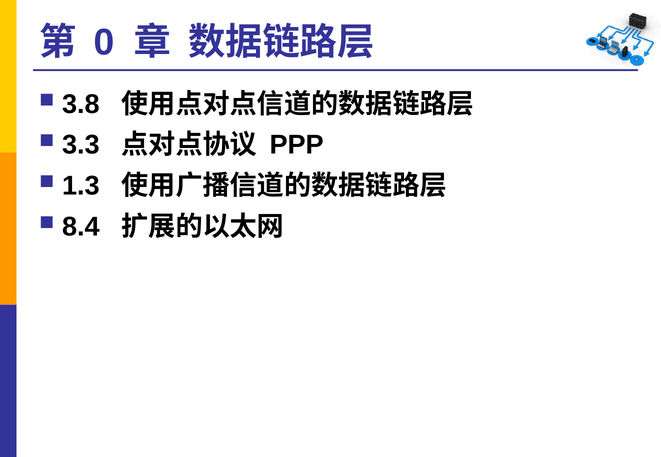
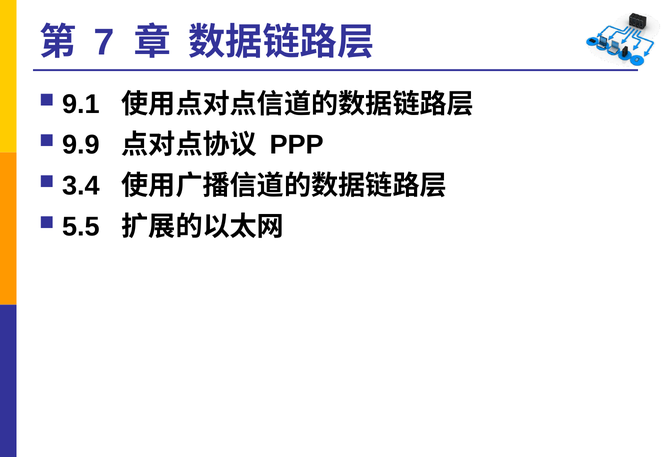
0: 0 -> 7
3.8: 3.8 -> 9.1
3.3: 3.3 -> 9.9
1.3: 1.3 -> 3.4
8.4: 8.4 -> 5.5
